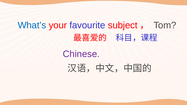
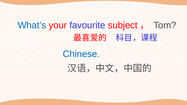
Chinese colour: purple -> blue
